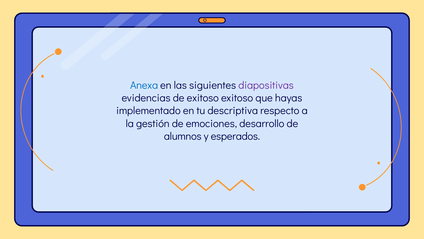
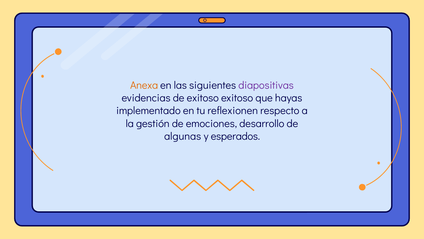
Anexa colour: blue -> orange
descriptiva: descriptiva -> reflexionen
alumnos: alumnos -> algunas
